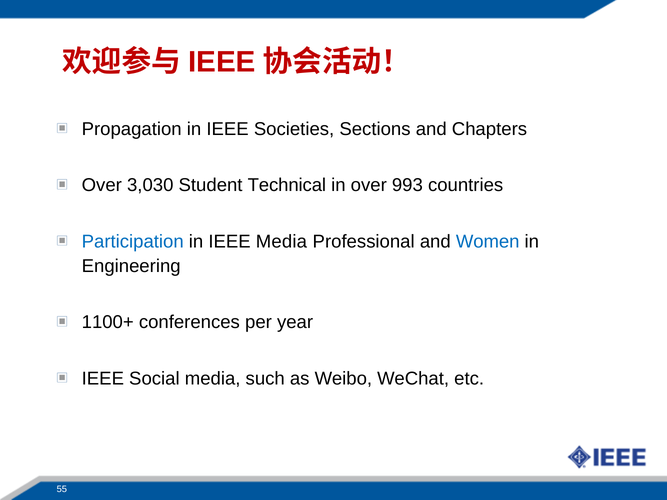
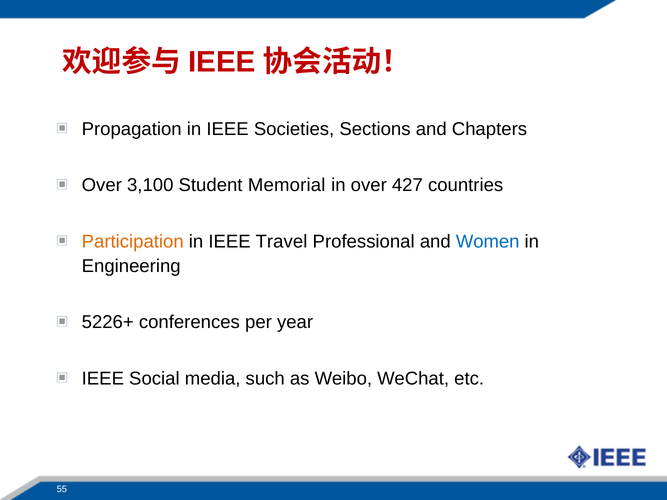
3,030: 3,030 -> 3,100
Technical: Technical -> Memorial
993: 993 -> 427
Participation colour: blue -> orange
IEEE Media: Media -> Travel
1100+: 1100+ -> 5226+
